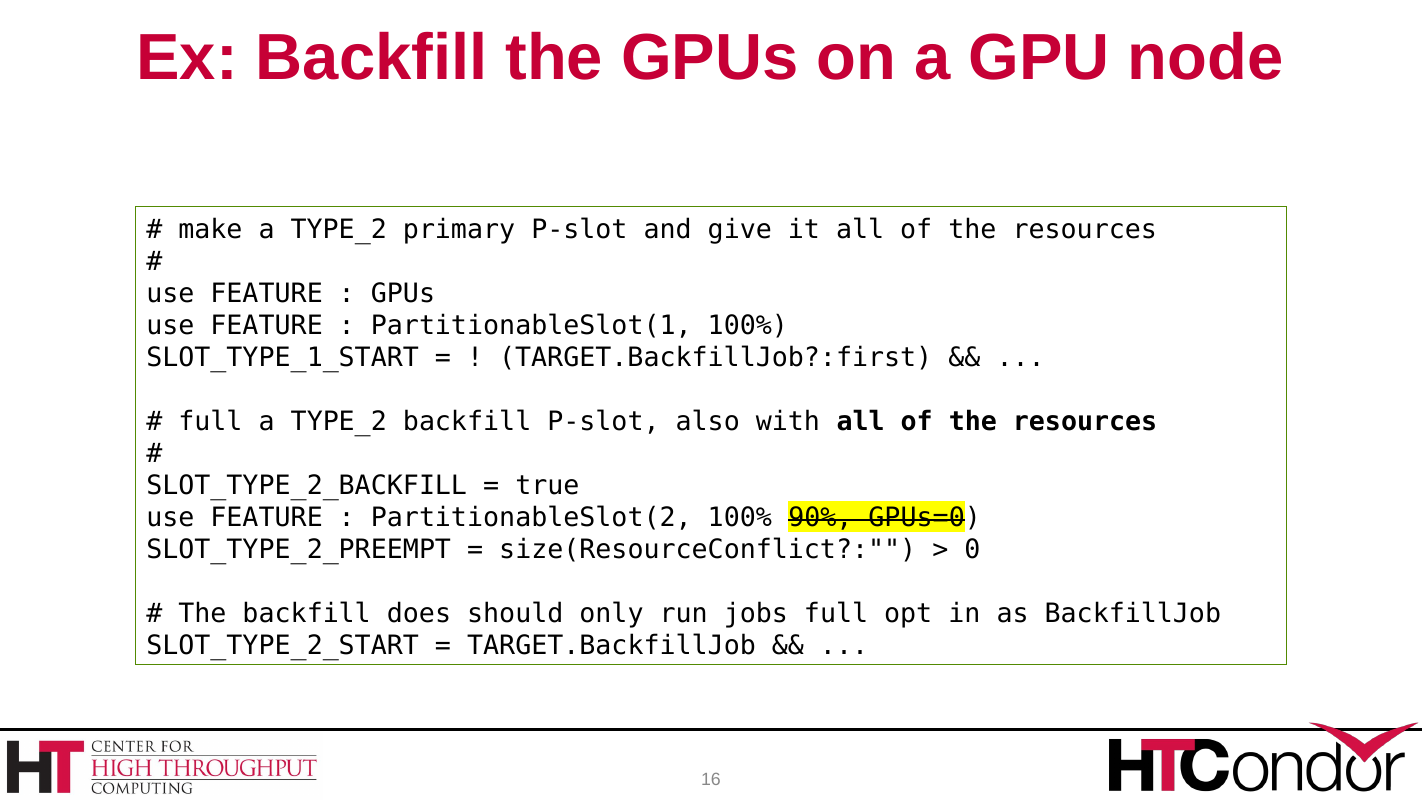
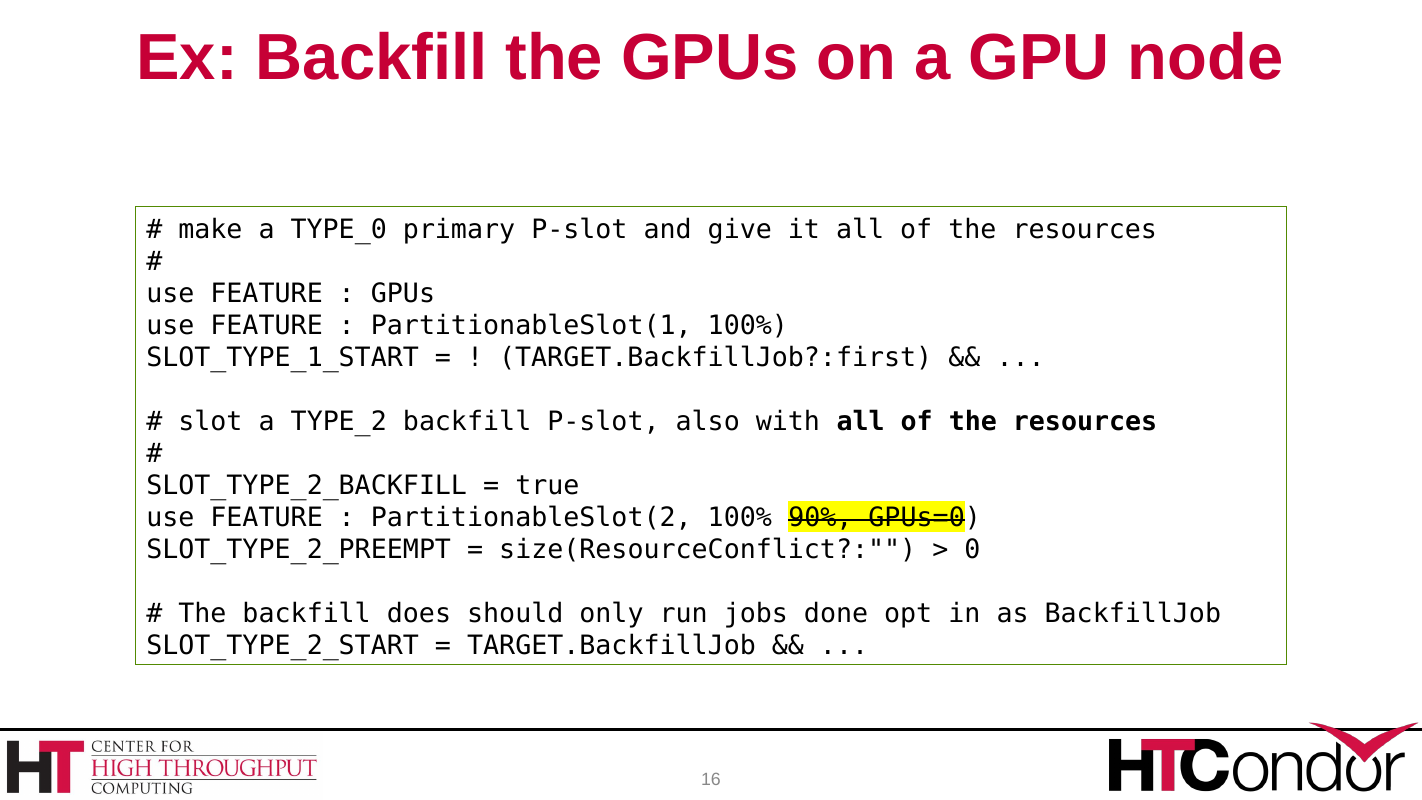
make a TYPE_2: TYPE_2 -> TYPE_0
full at (210, 421): full -> slot
jobs full: full -> done
